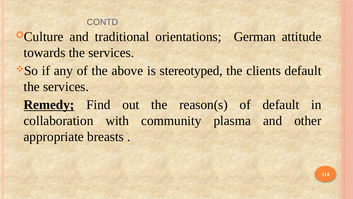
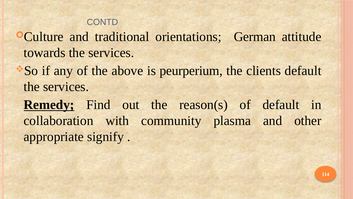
stereotyped: stereotyped -> peurperium
breasts: breasts -> signify
